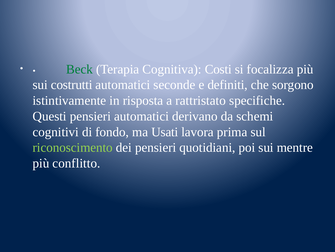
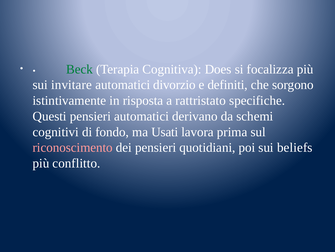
Costi: Costi -> Does
costrutti: costrutti -> invitare
seconde: seconde -> divorzio
riconoscimento colour: light green -> pink
mentre: mentre -> beliefs
